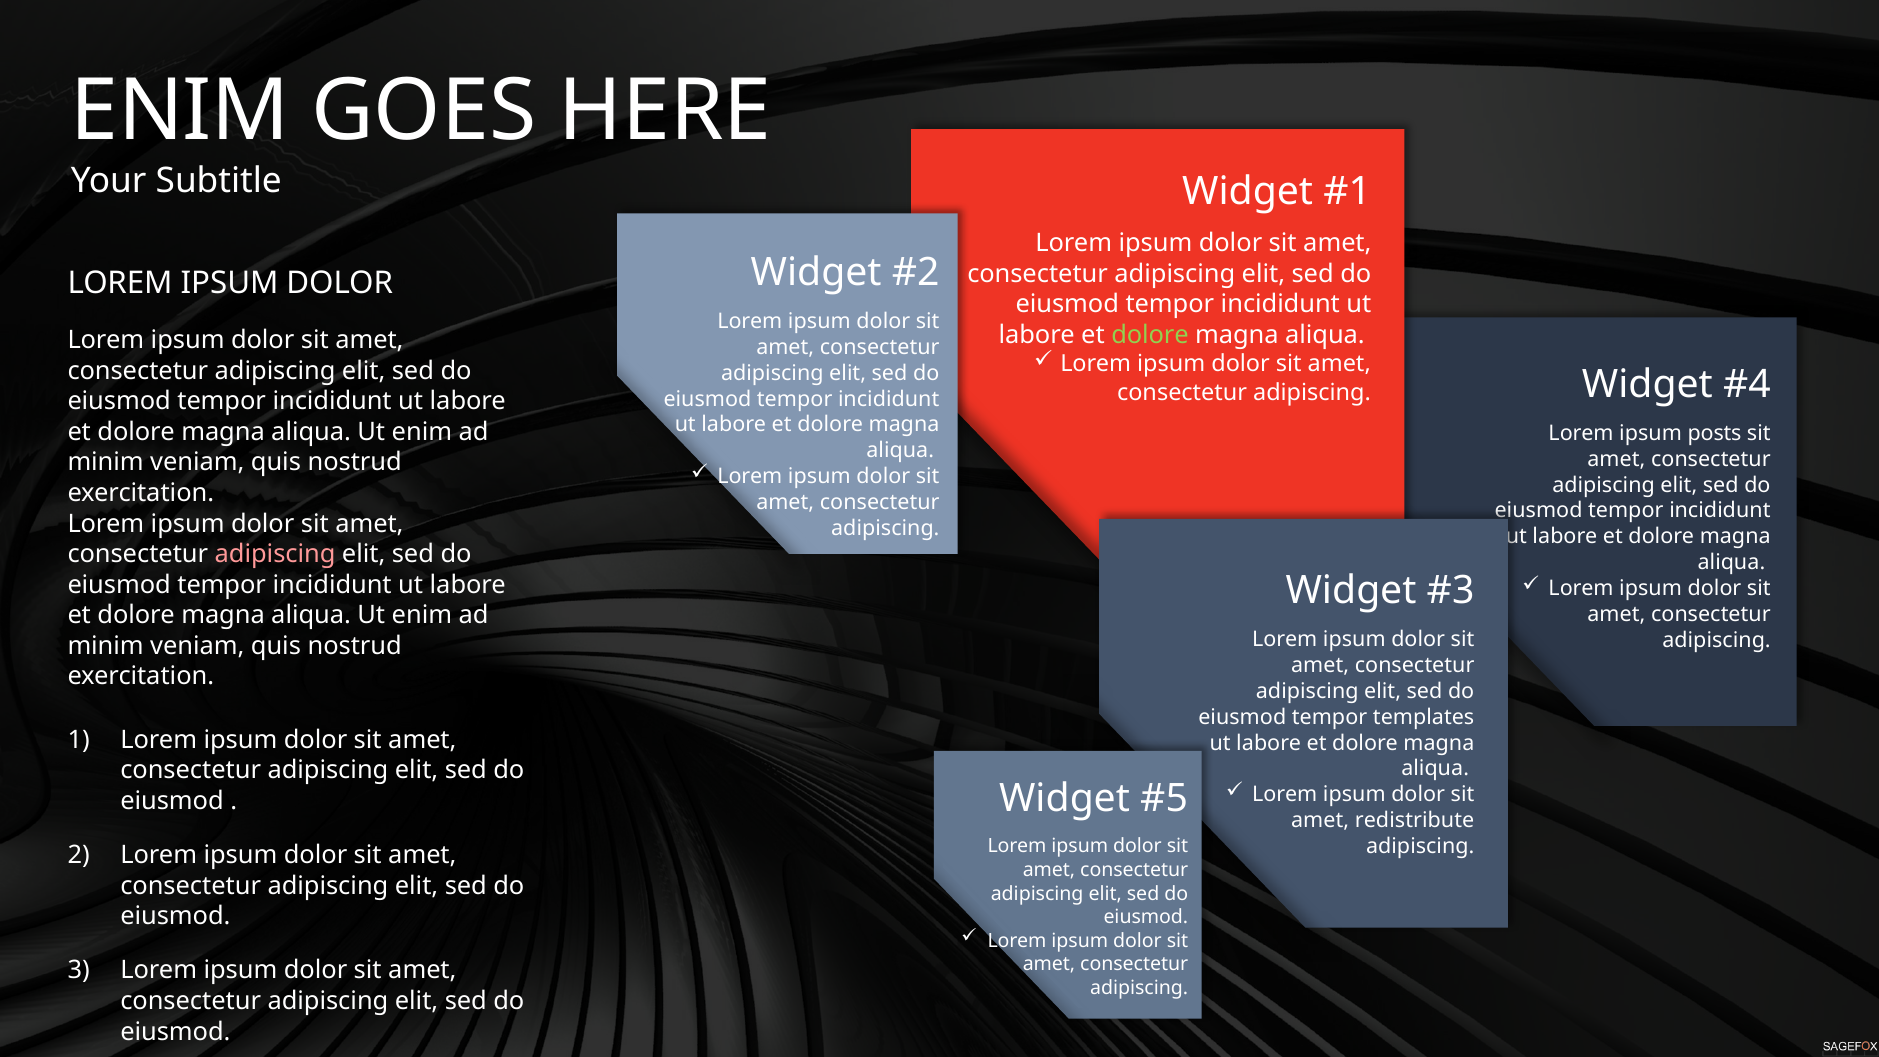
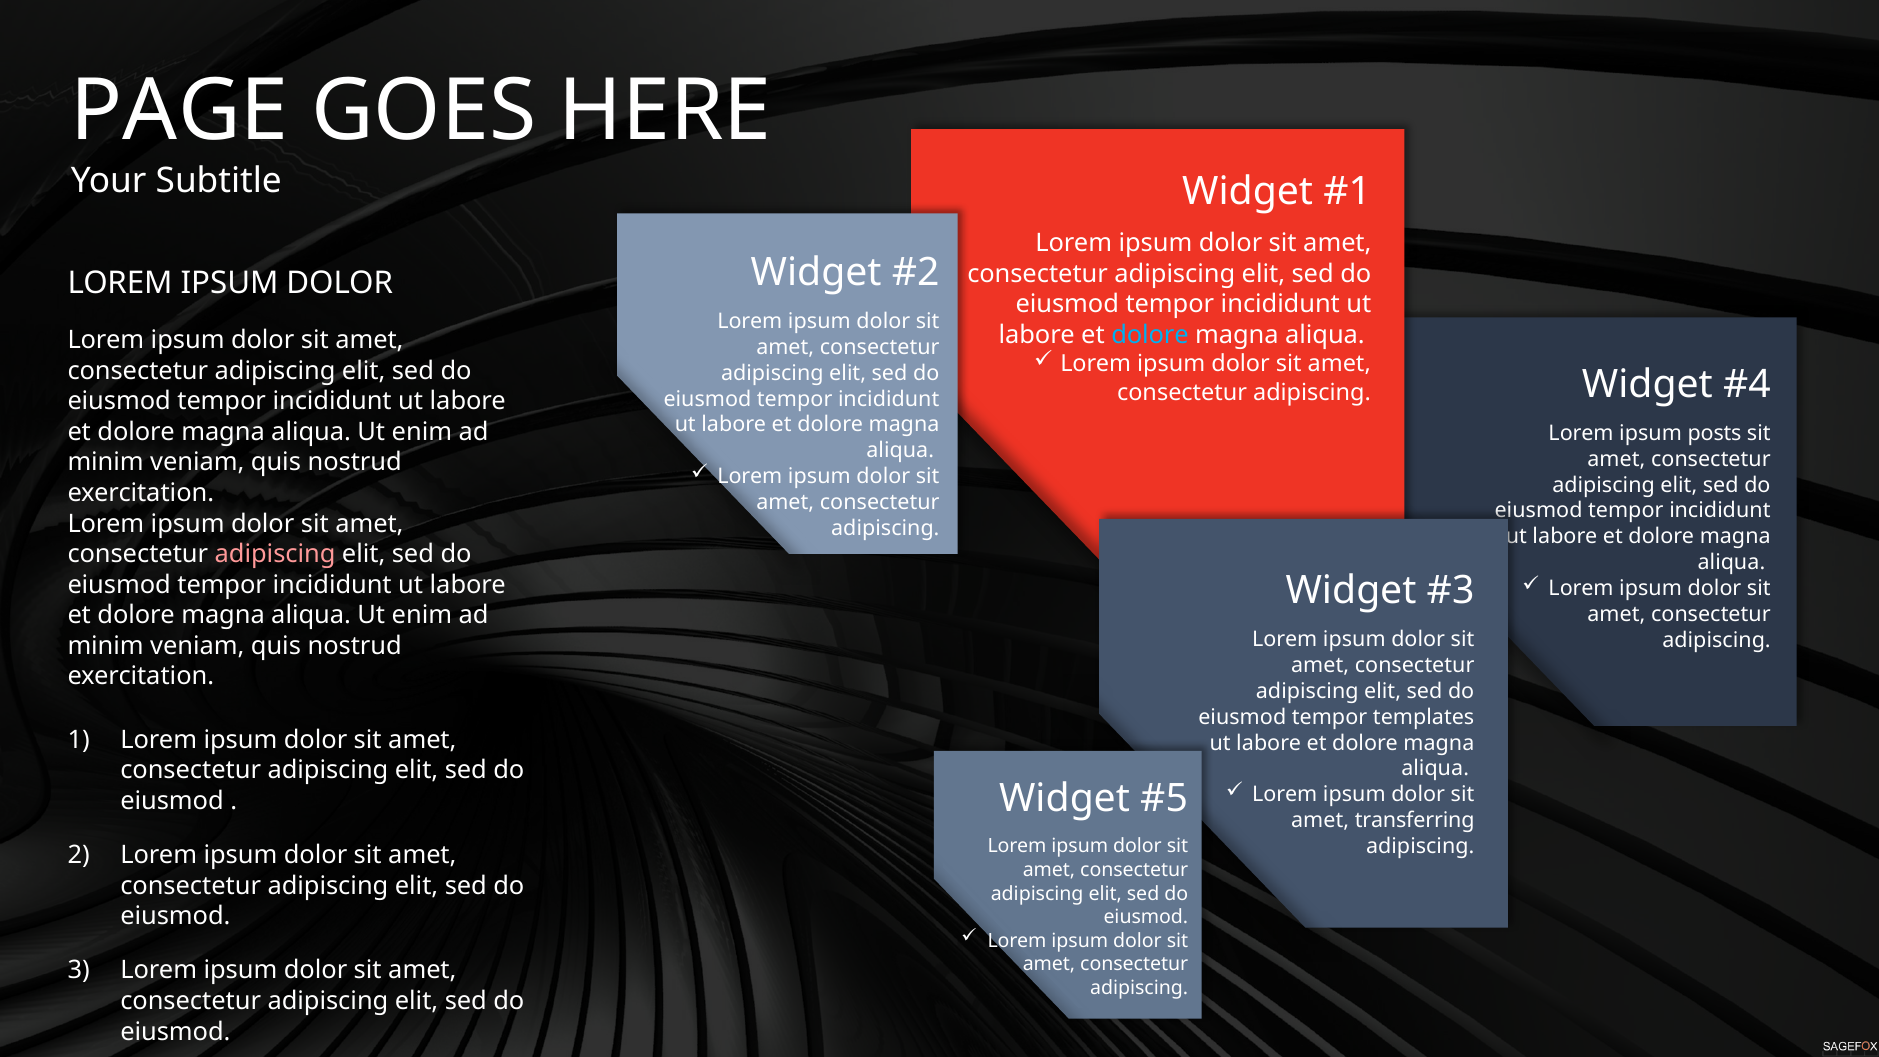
ENIM at (180, 112): ENIM -> PAGE
dolore at (1150, 335) colour: light green -> light blue
redistribute: redistribute -> transferring
